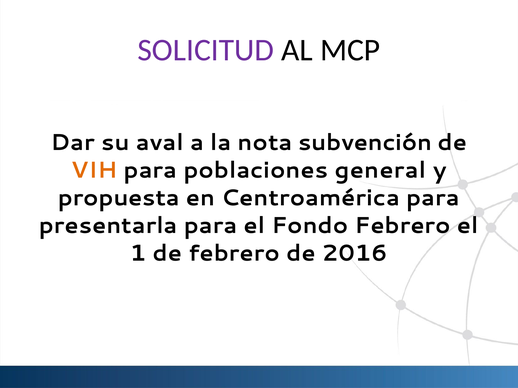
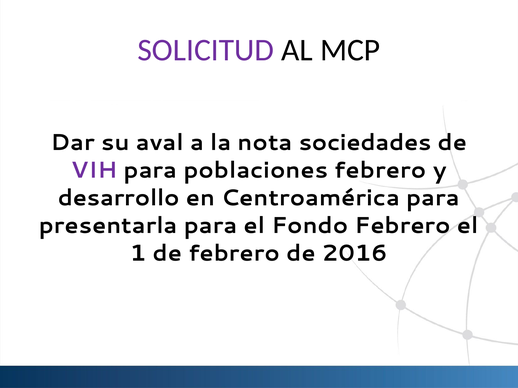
subvención: subvención -> sociedades
VIH colour: orange -> purple
poblaciones general: general -> febrero
propuesta: propuesta -> desarrollo
